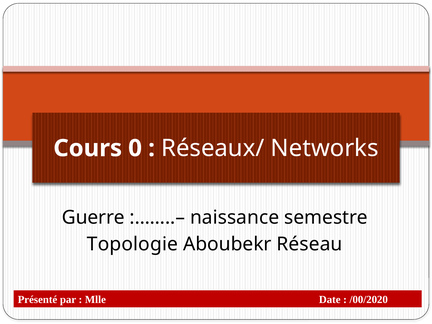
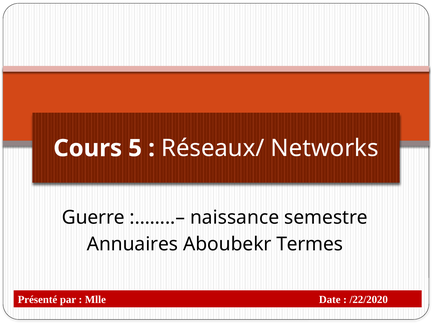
0: 0 -> 5
Topologie: Topologie -> Annuaires
Réseau: Réseau -> Termes
/00/2020: /00/2020 -> /22/2020
